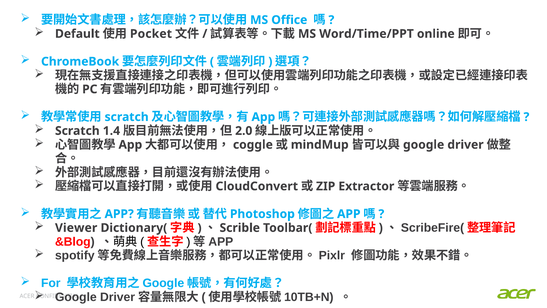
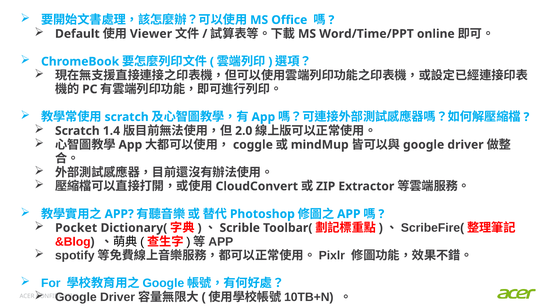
Pocket: Pocket -> Viewer
Viewer: Viewer -> Pocket
